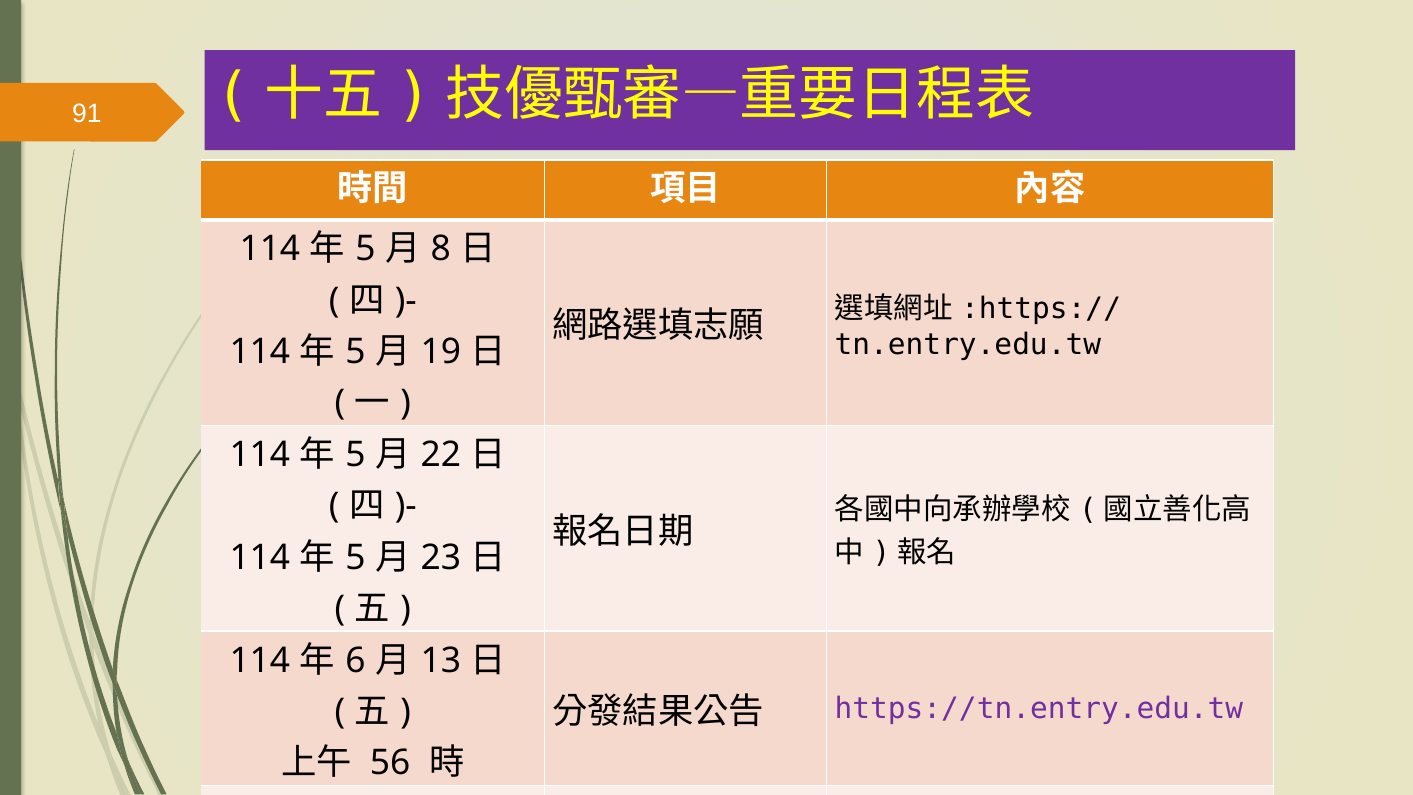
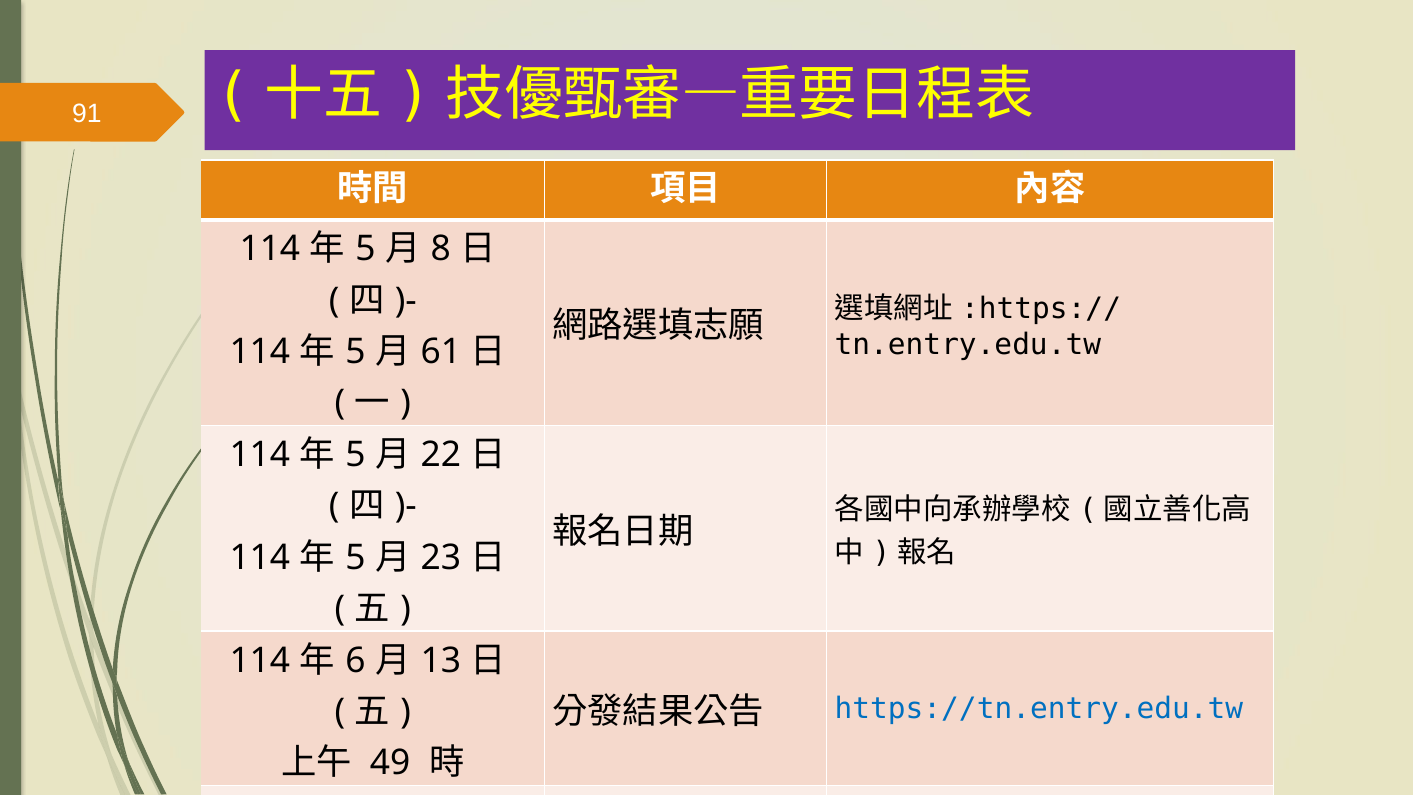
19: 19 -> 61
https://tn.entry.edu.tw colour: purple -> blue
56: 56 -> 49
